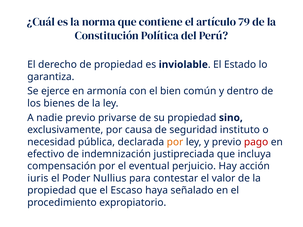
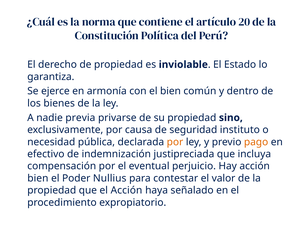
79: 79 -> 20
nadie previo: previo -> previa
pago colour: red -> orange
iuris at (38, 178): iuris -> bien
el Escaso: Escaso -> Acción
